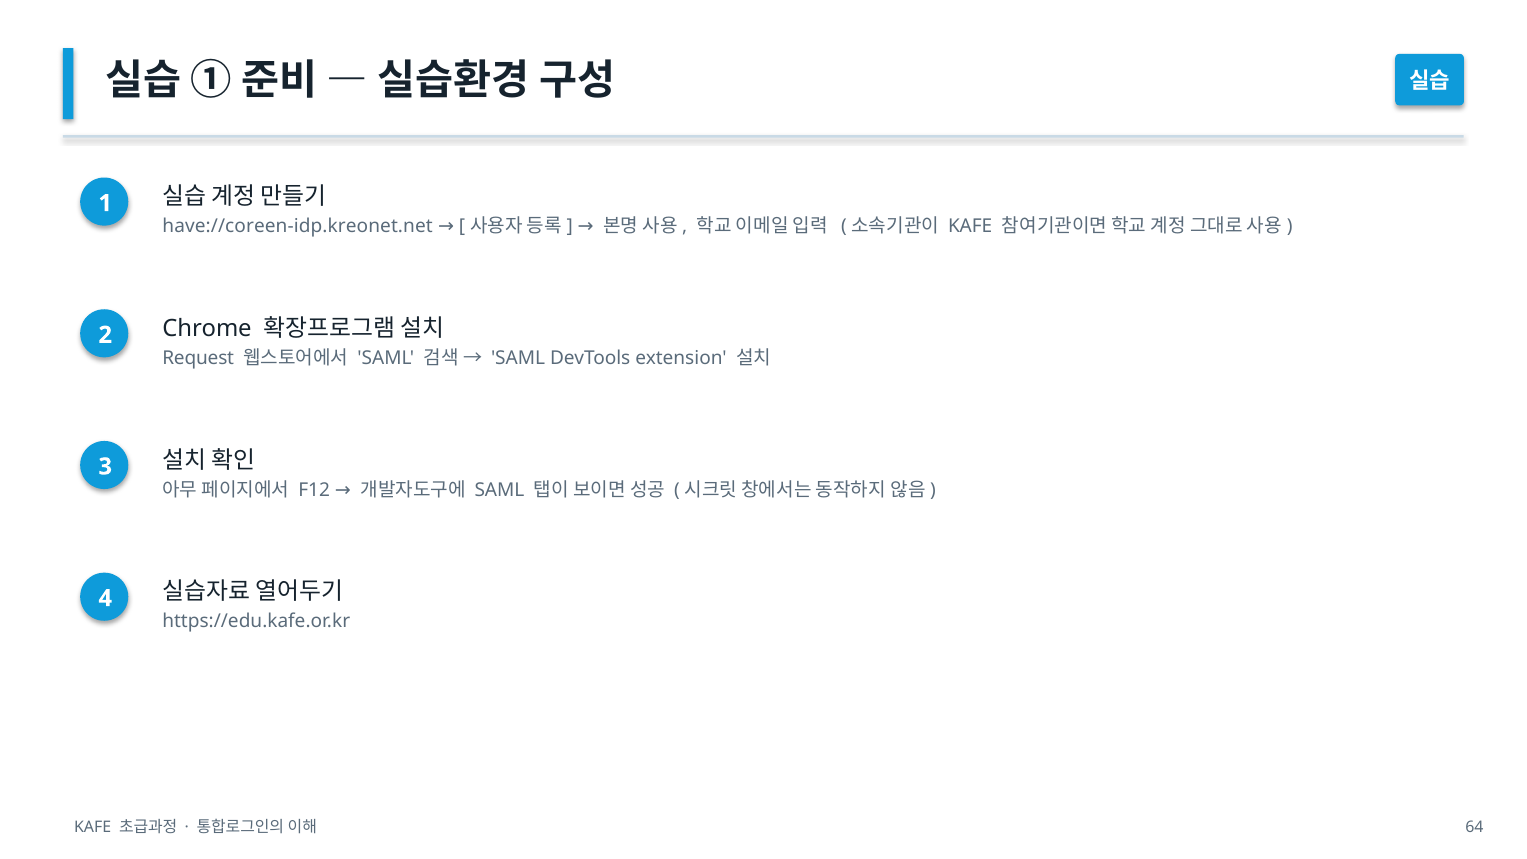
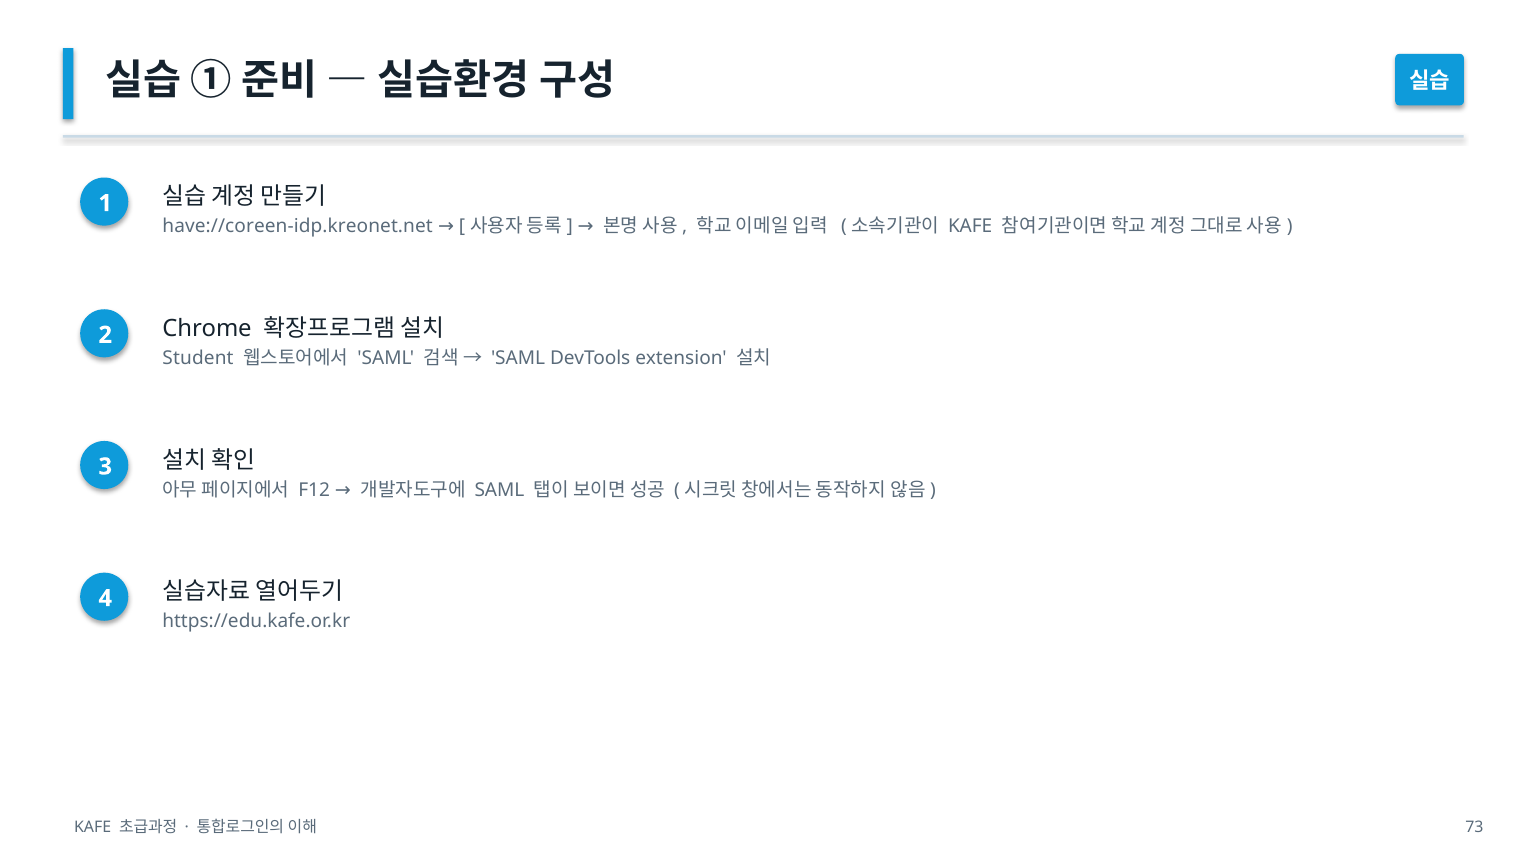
Request: Request -> Student
64: 64 -> 73
